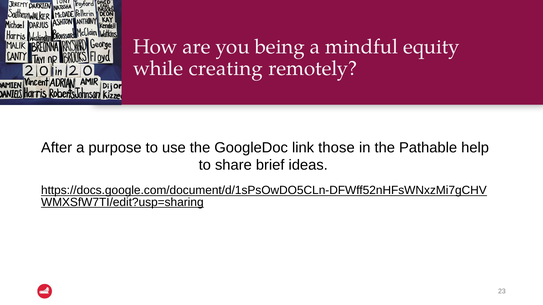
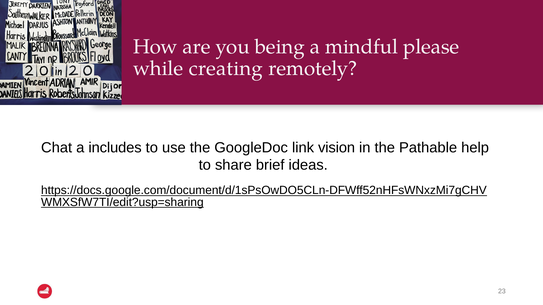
equity: equity -> please
After: After -> Chat
purpose: purpose -> includes
those: those -> vision
